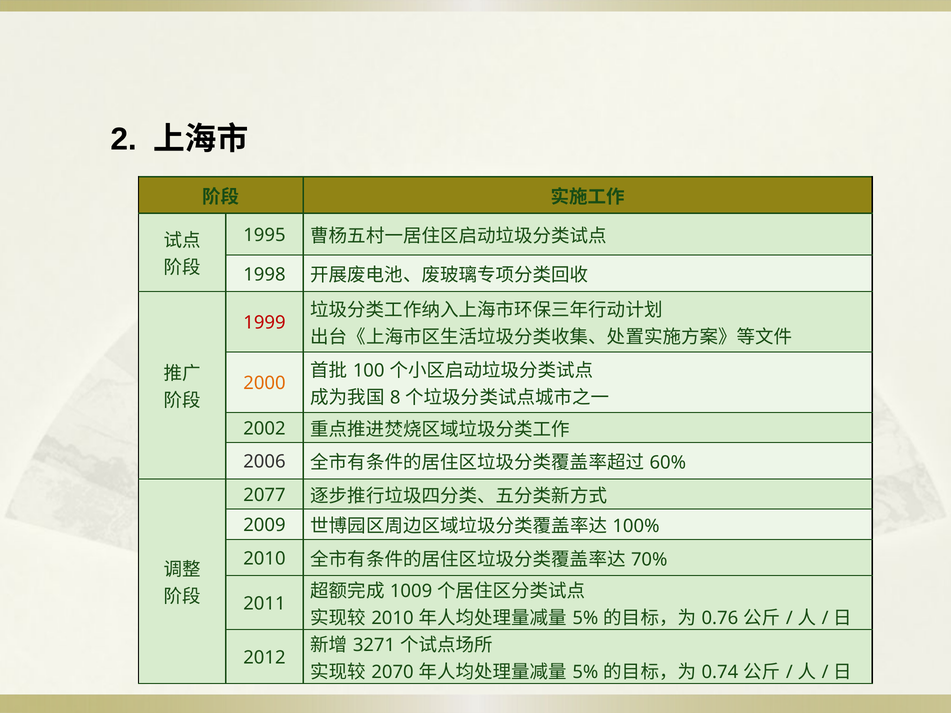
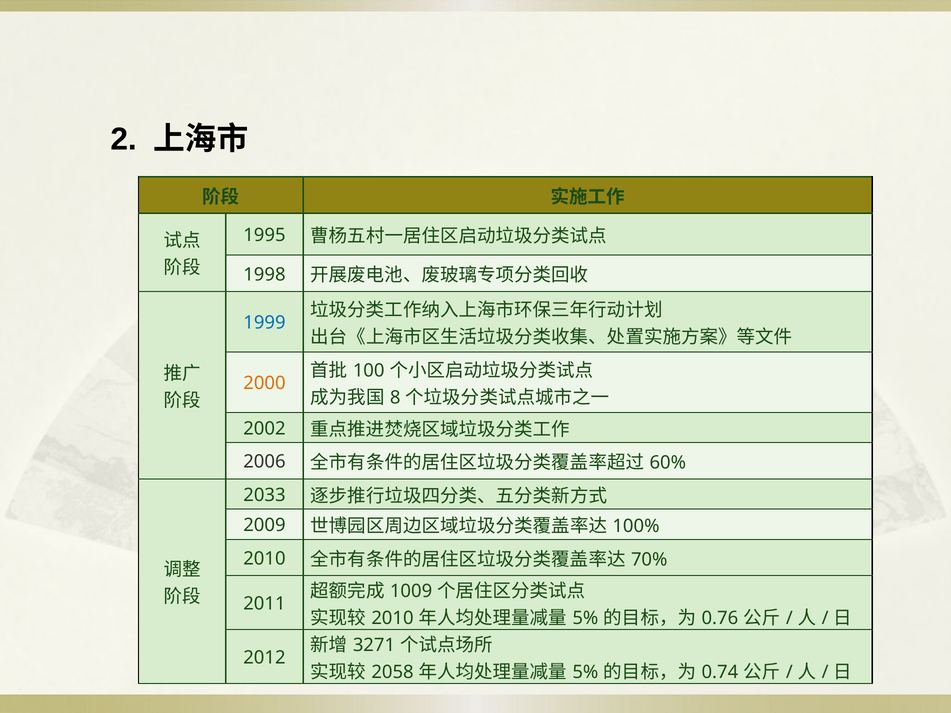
1999 colour: red -> blue
2077: 2077 -> 2033
2070: 2070 -> 2058
